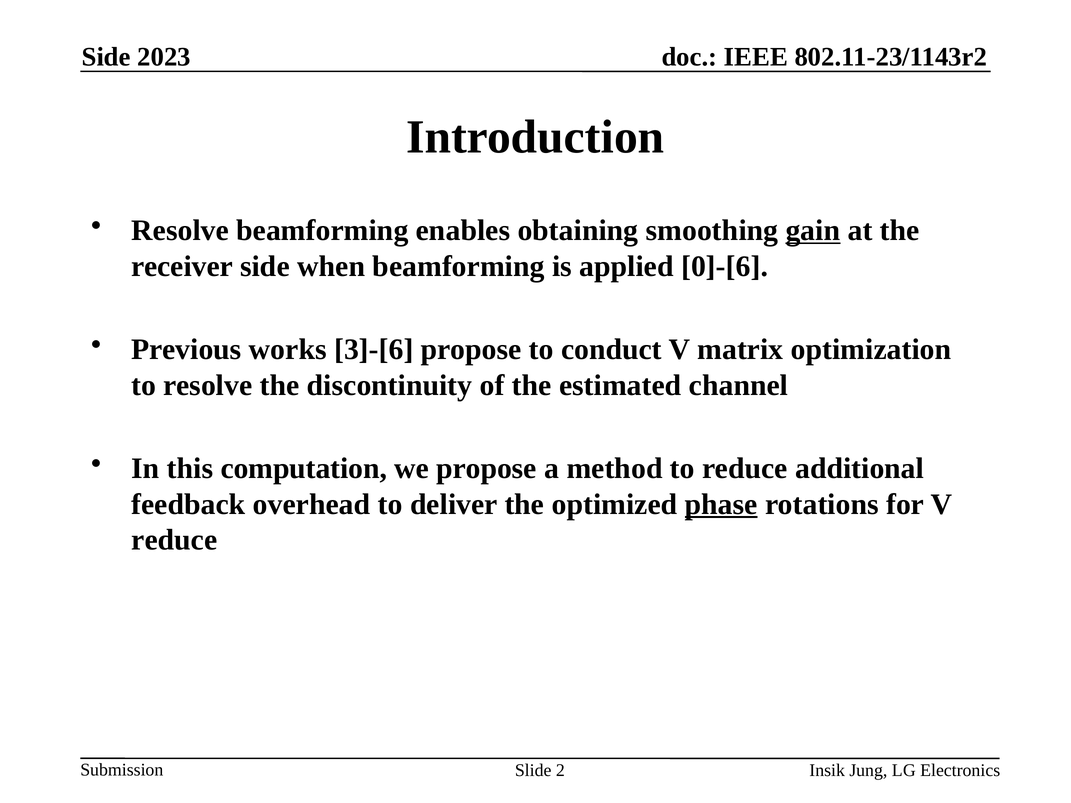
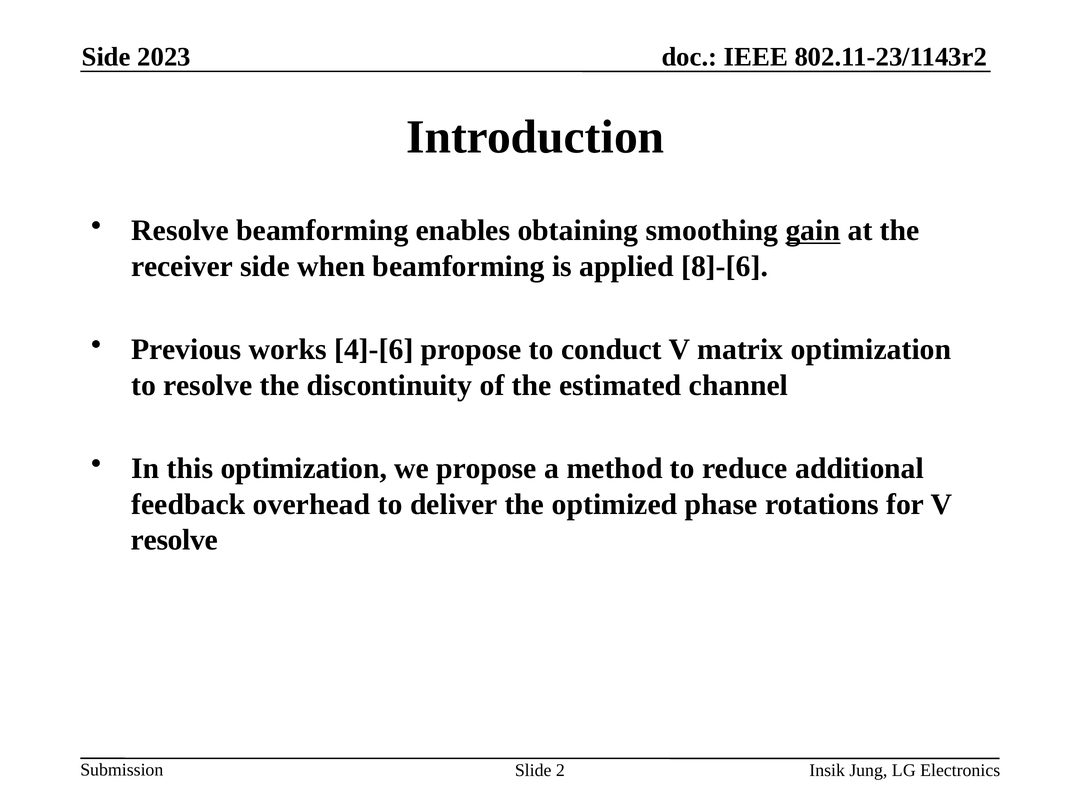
0]-[6: 0]-[6 -> 8]-[6
3]-[6: 3]-[6 -> 4]-[6
this computation: computation -> optimization
phase underline: present -> none
reduce at (174, 540): reduce -> resolve
